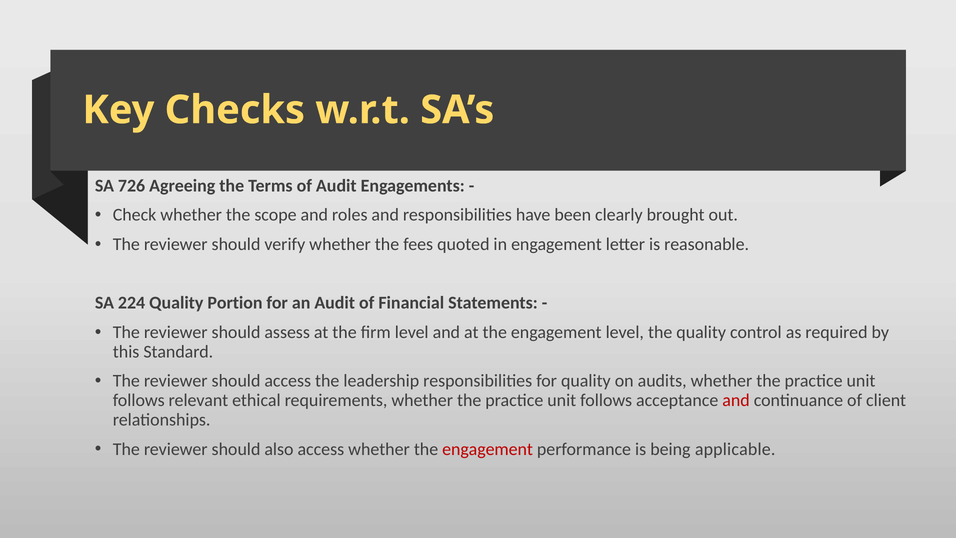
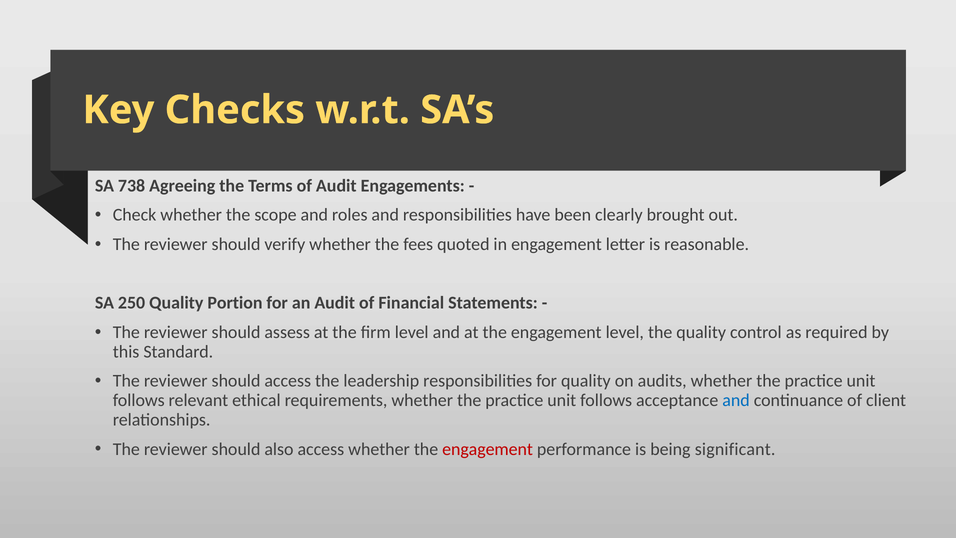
726: 726 -> 738
224: 224 -> 250
and at (736, 400) colour: red -> blue
applicable: applicable -> significant
